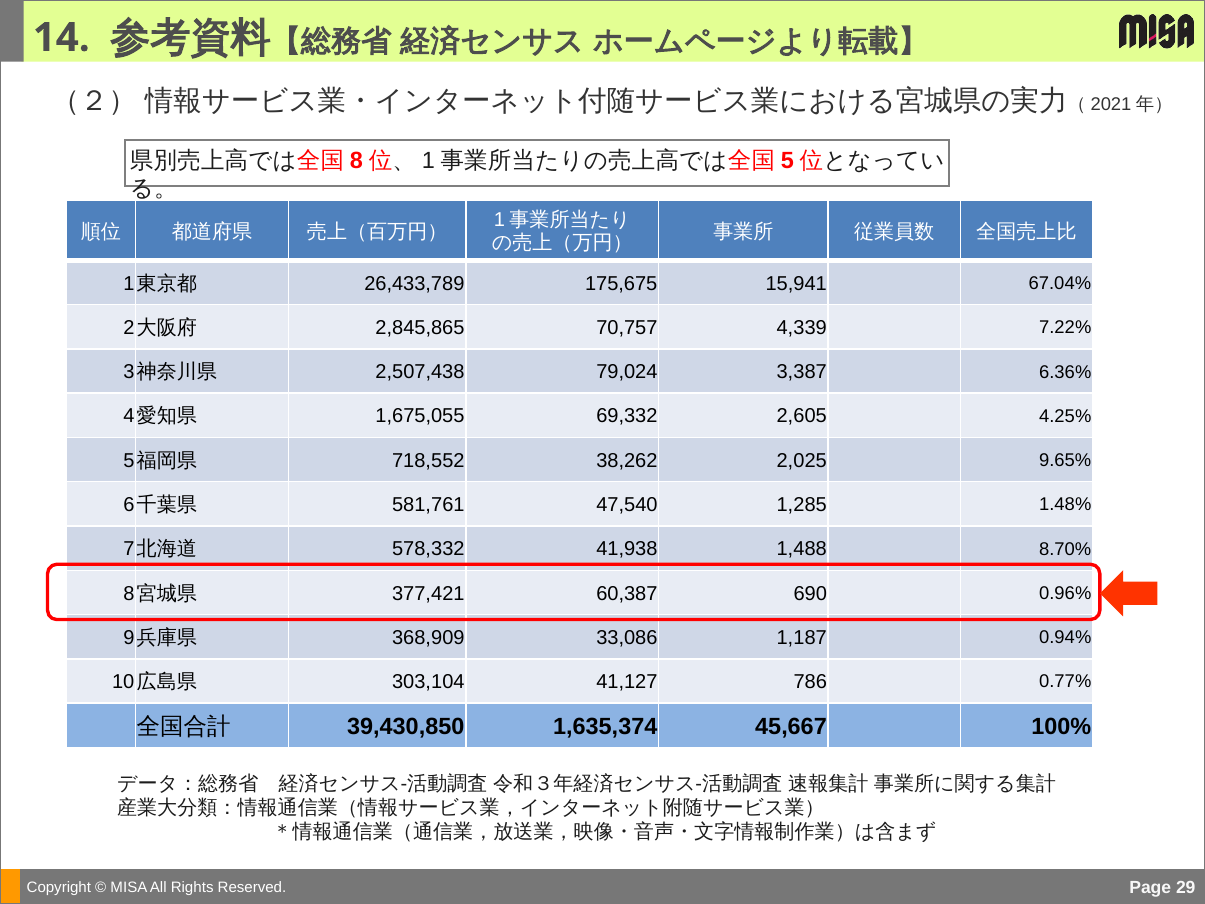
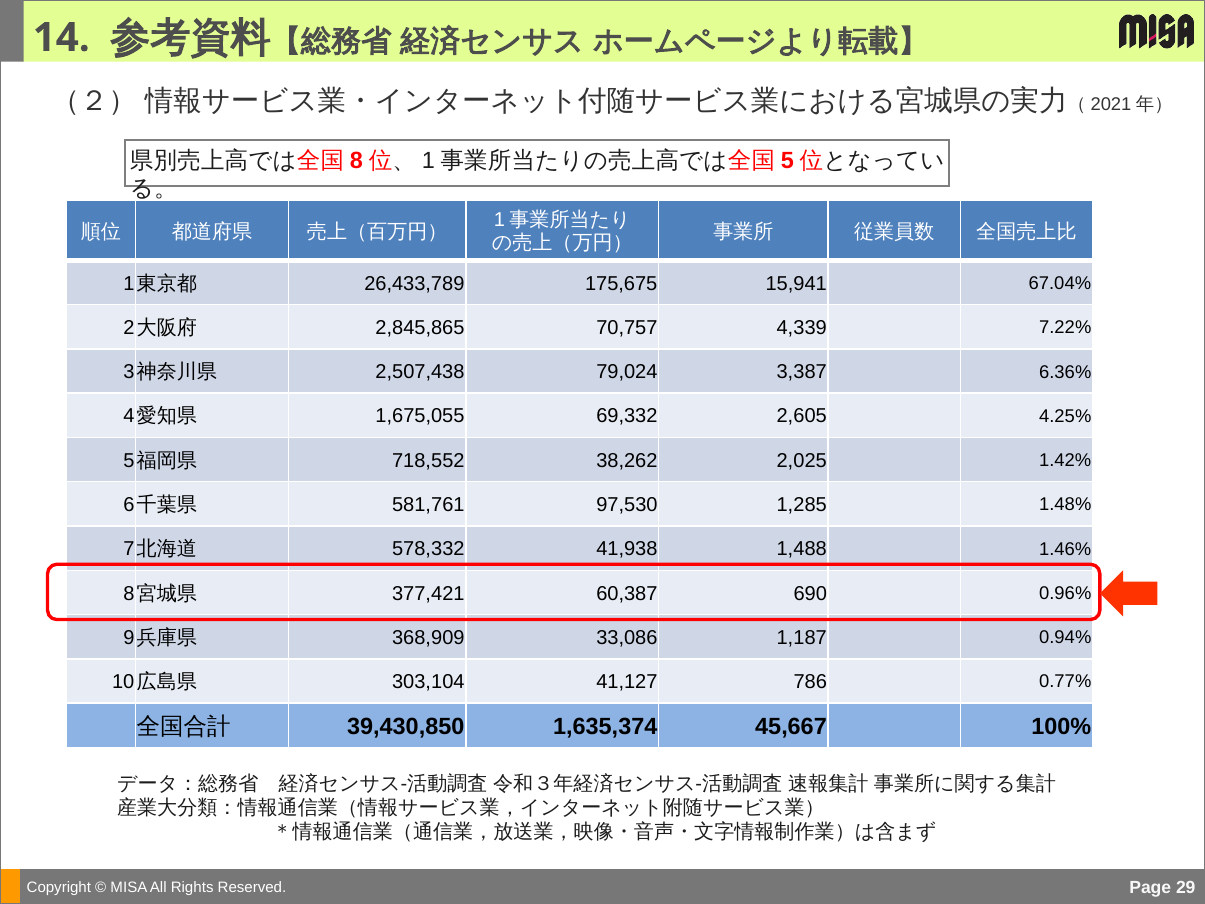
9.65%: 9.65% -> 1.42%
47,540: 47,540 -> 97,530
8.70%: 8.70% -> 1.46%
